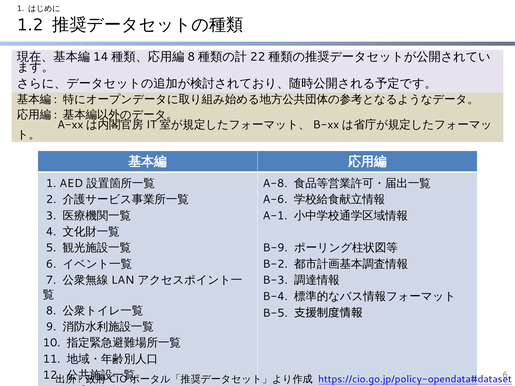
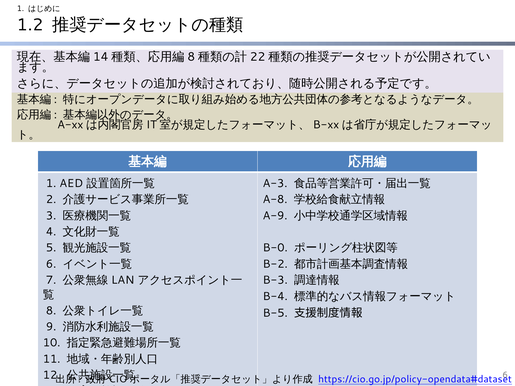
A-8: A-8 -> A-3
A-6: A-6 -> A-8
A-1: A-1 -> A-9
B-9: B-9 -> B-0
